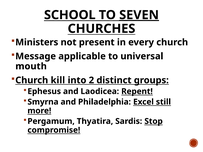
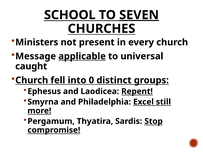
applicable underline: none -> present
mouth: mouth -> caught
kill: kill -> fell
2: 2 -> 0
